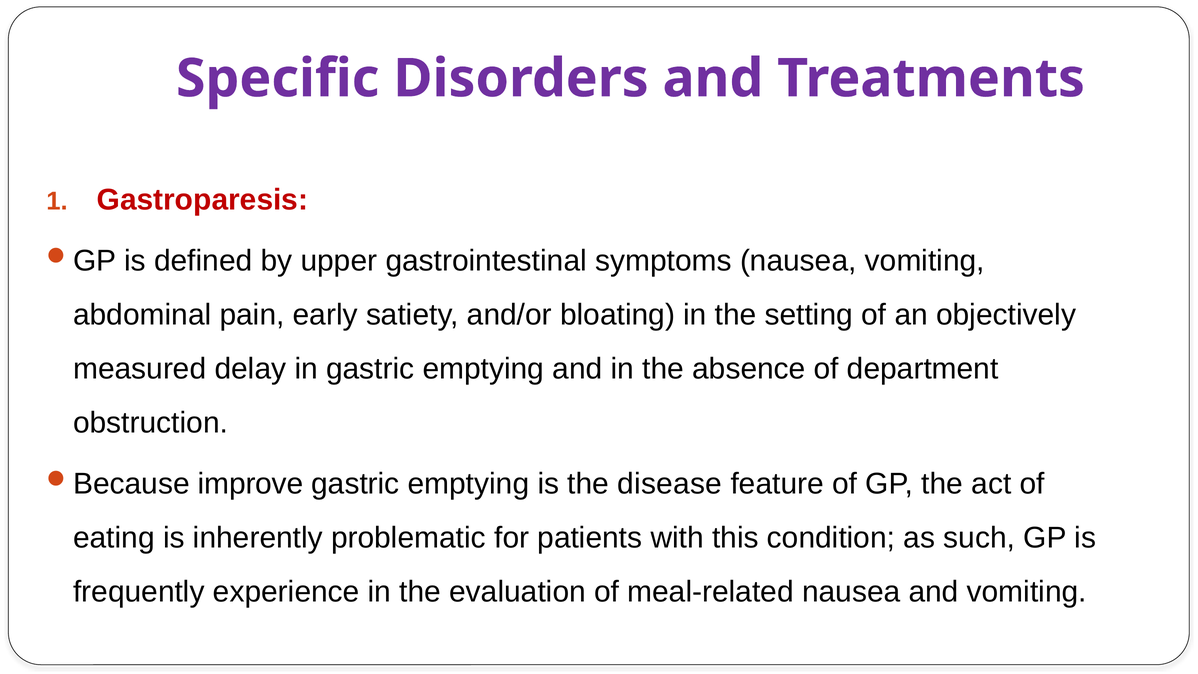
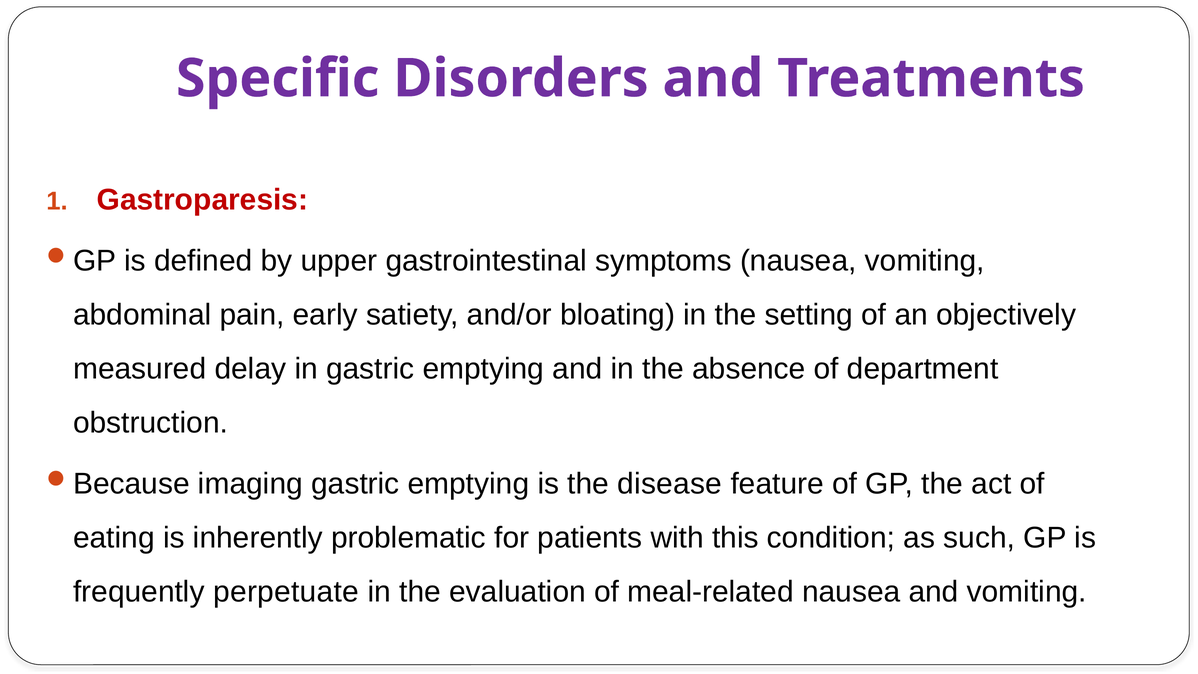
improve: improve -> imaging
experience: experience -> perpetuate
